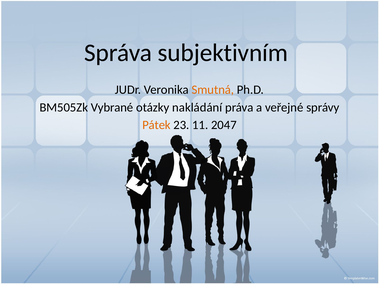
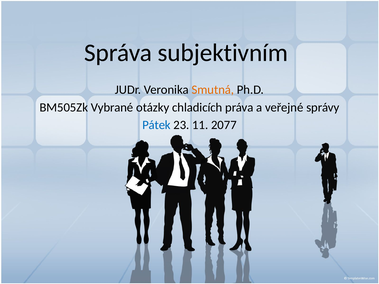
nakládání: nakládání -> chladicích
Pátek colour: orange -> blue
2047: 2047 -> 2077
